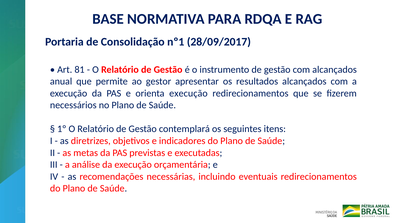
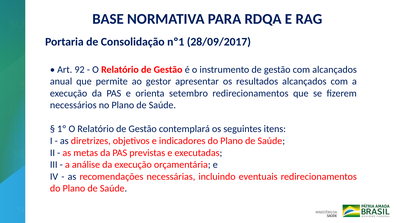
81: 81 -> 92
orienta execução: execução -> setembro
